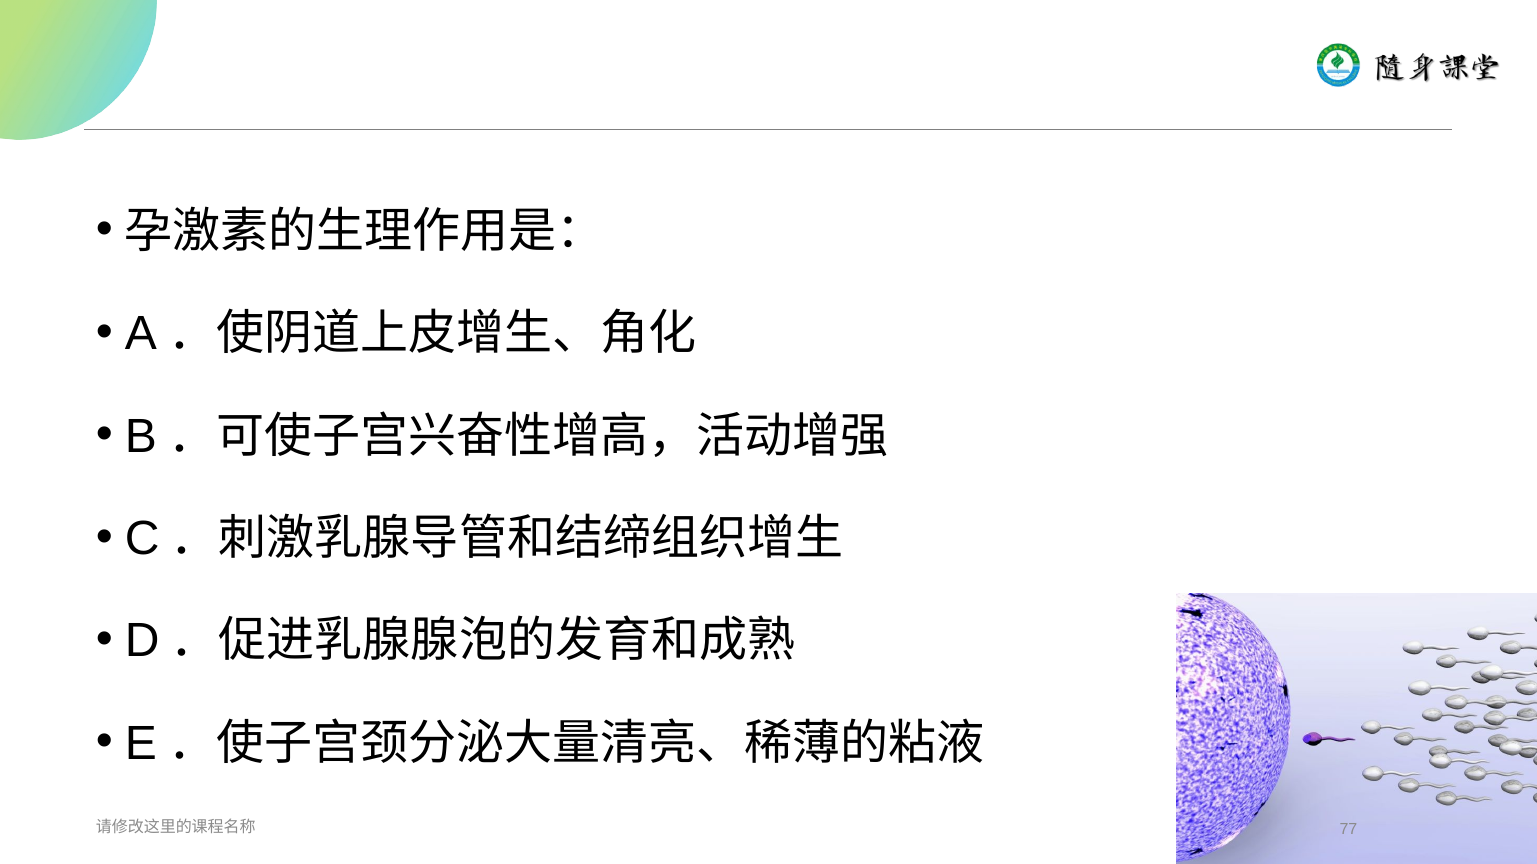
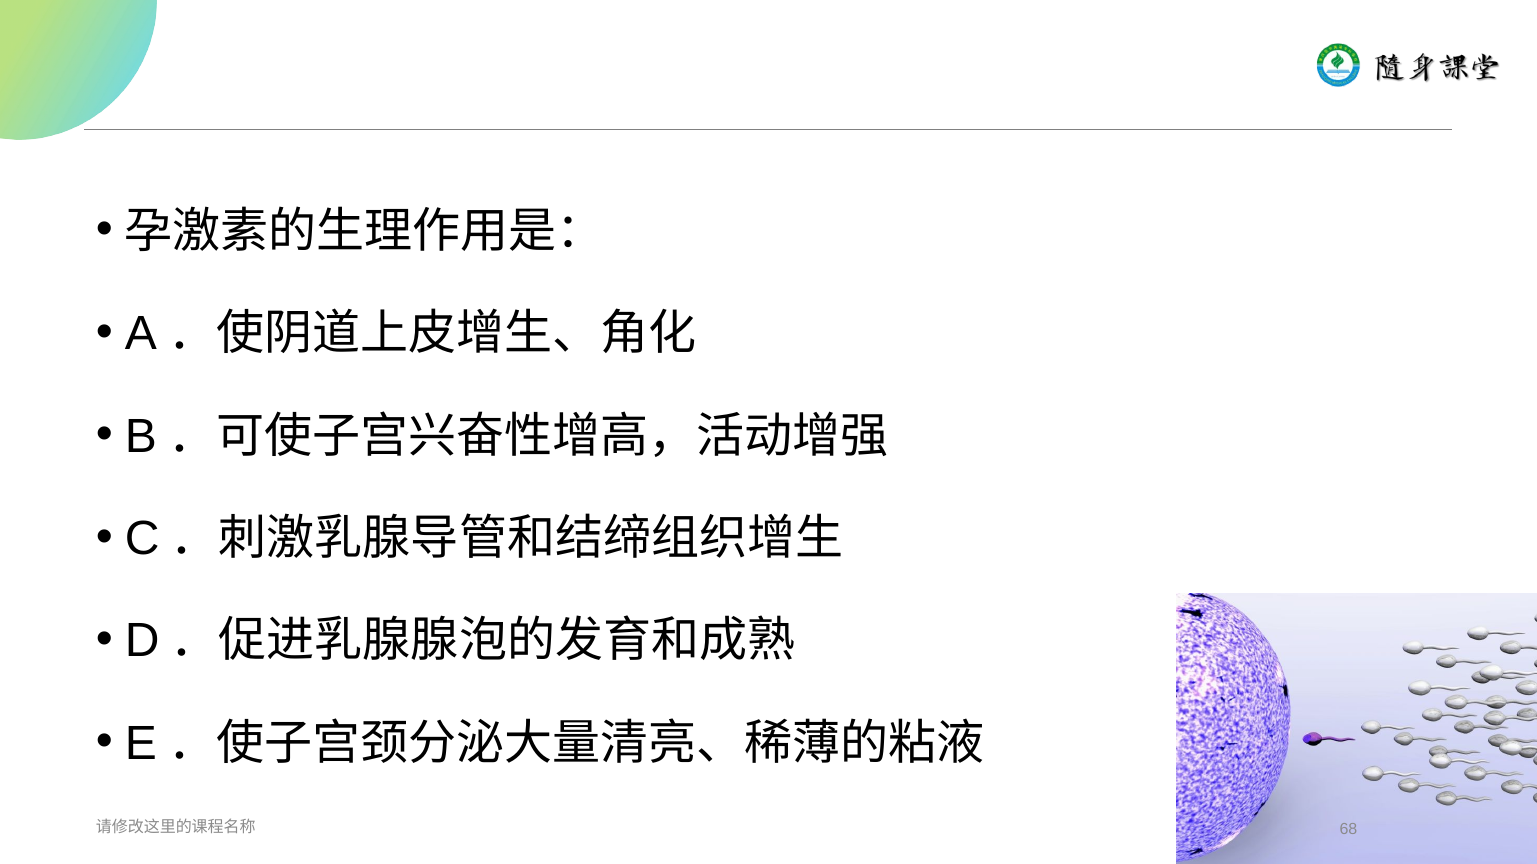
77: 77 -> 68
